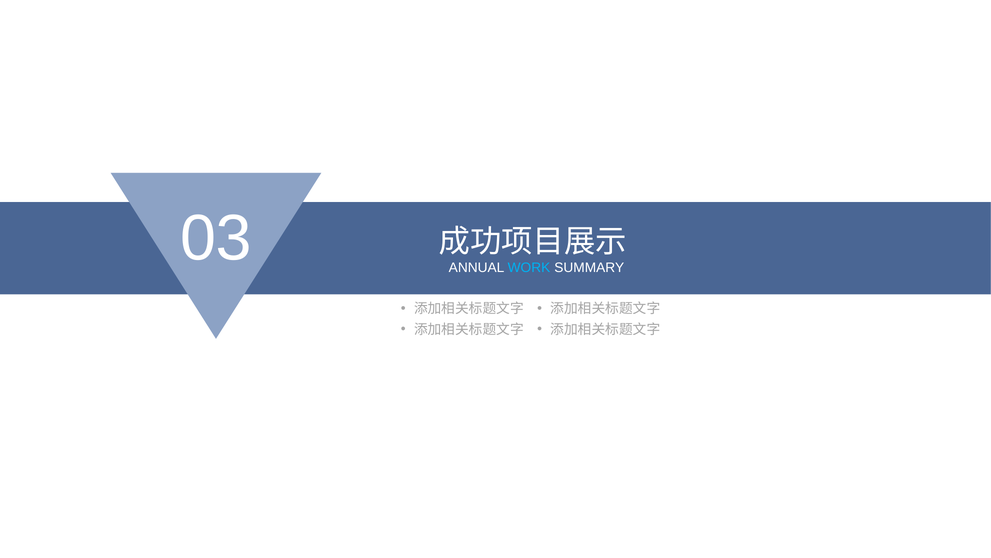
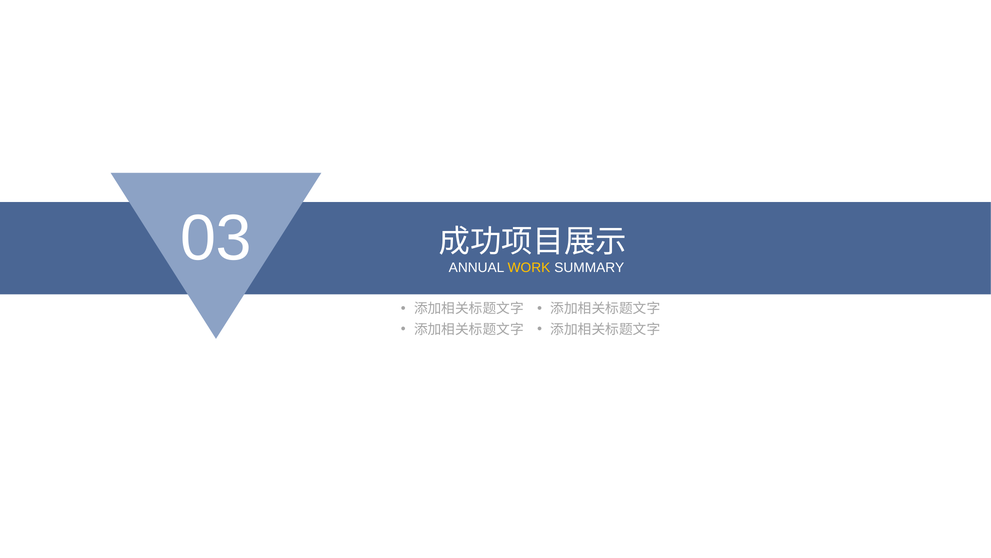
WORK colour: light blue -> yellow
